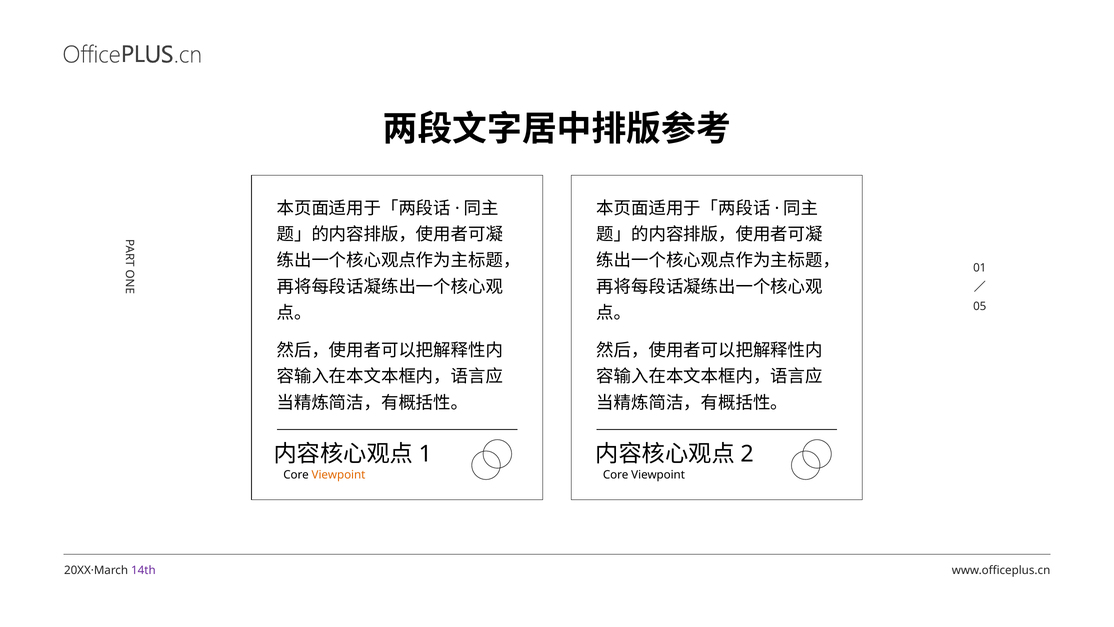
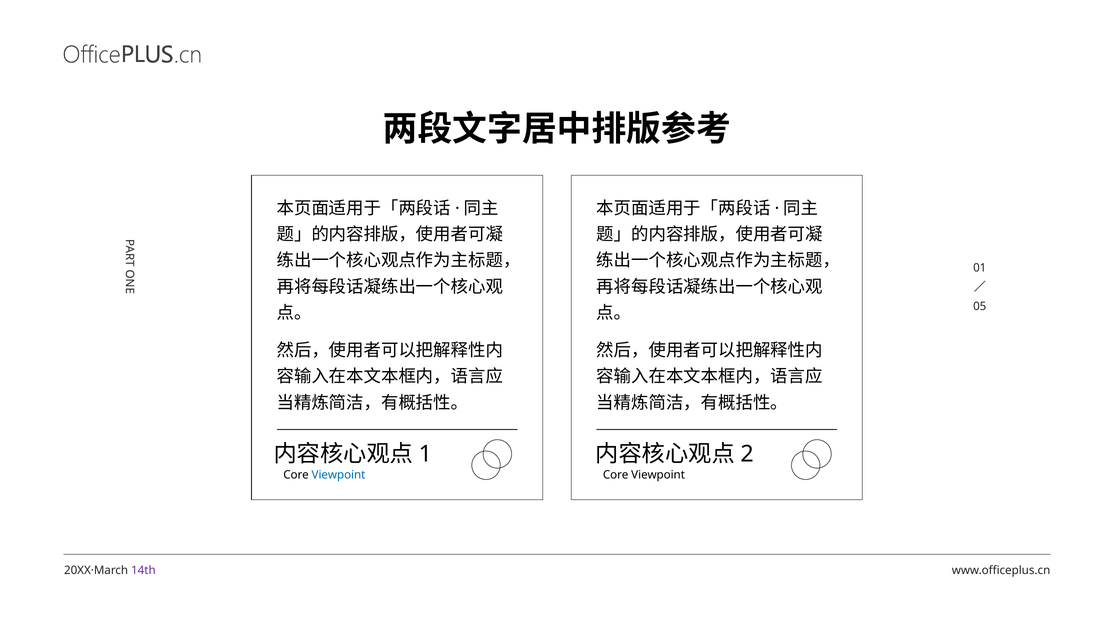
Viewpoint at (338, 475) colour: orange -> blue
